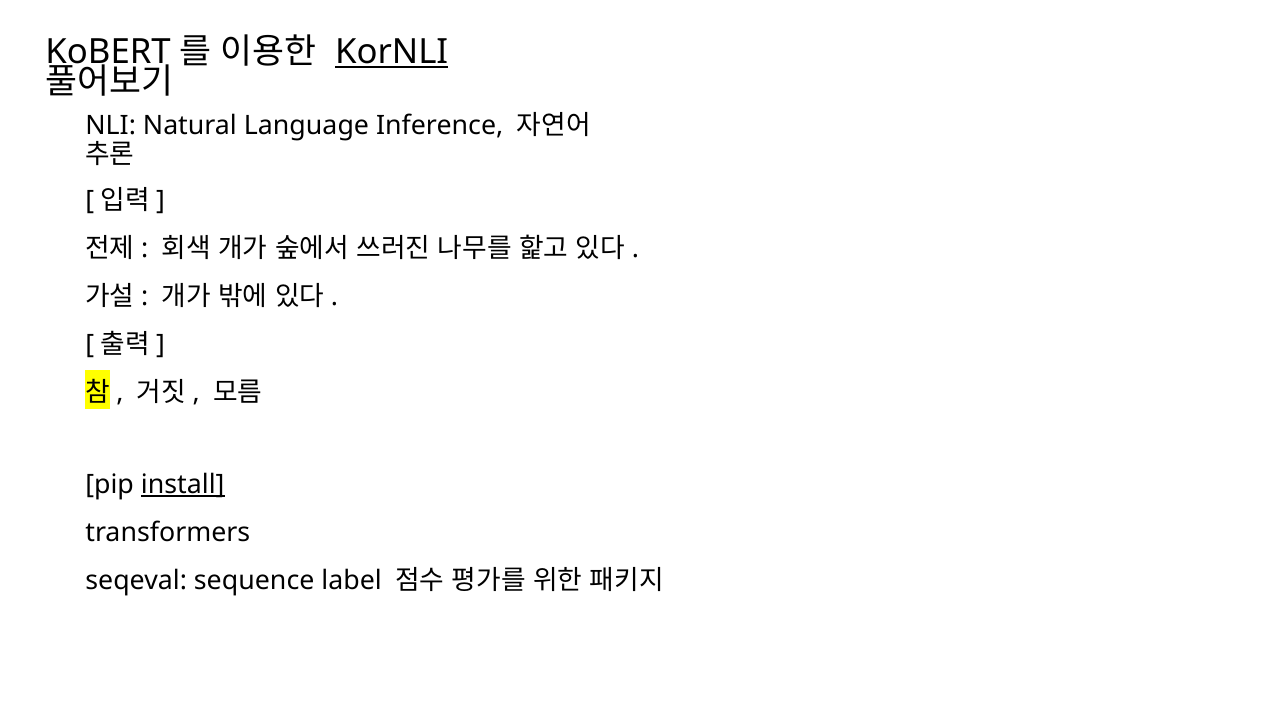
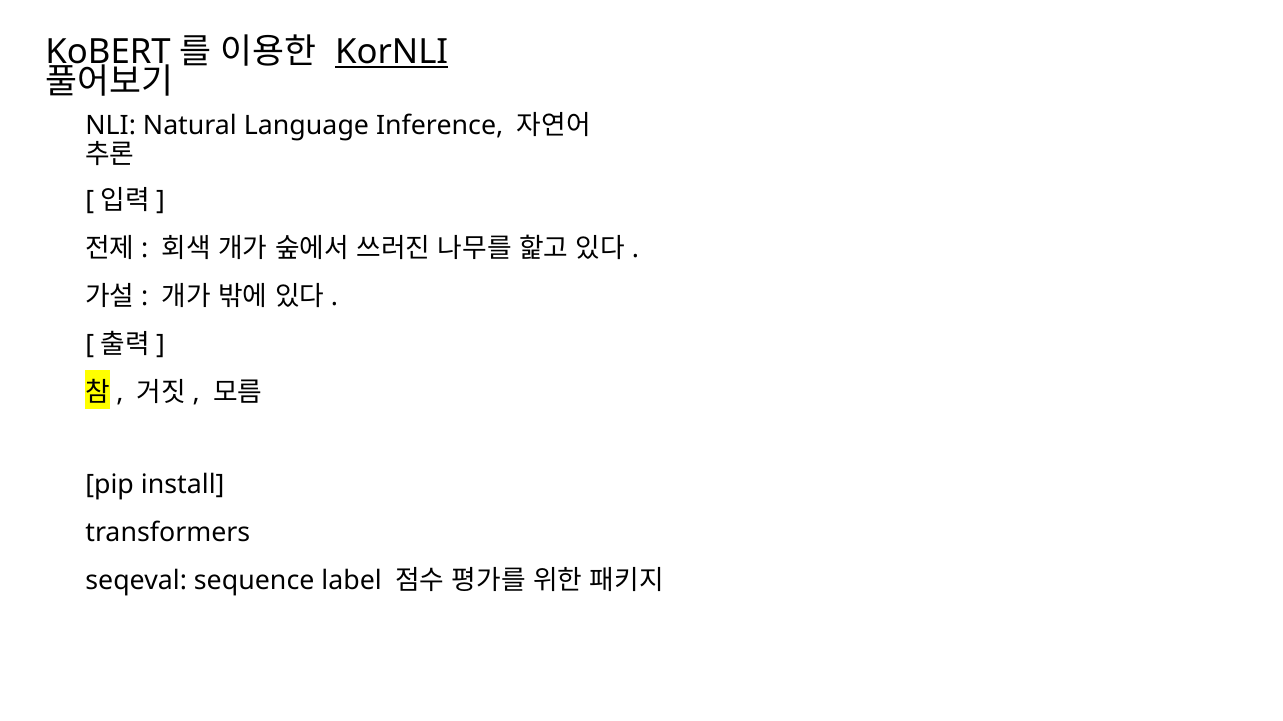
install underline: present -> none
